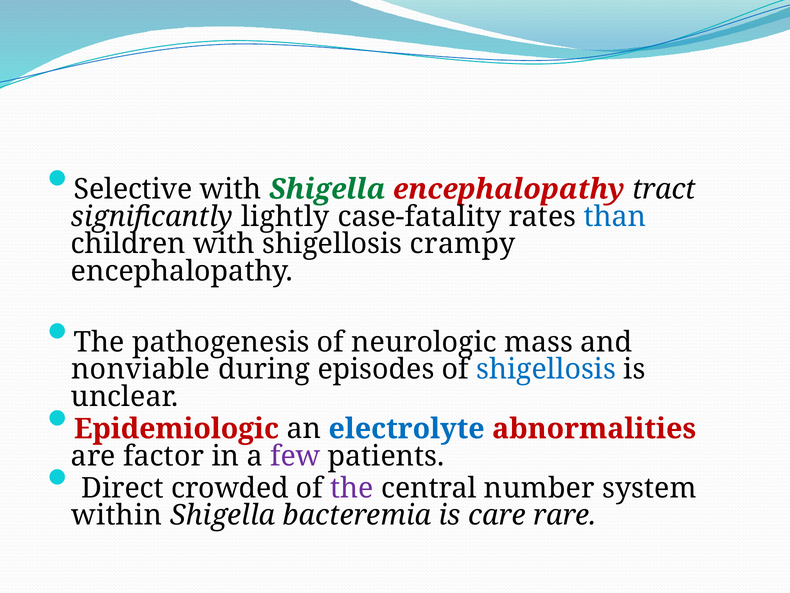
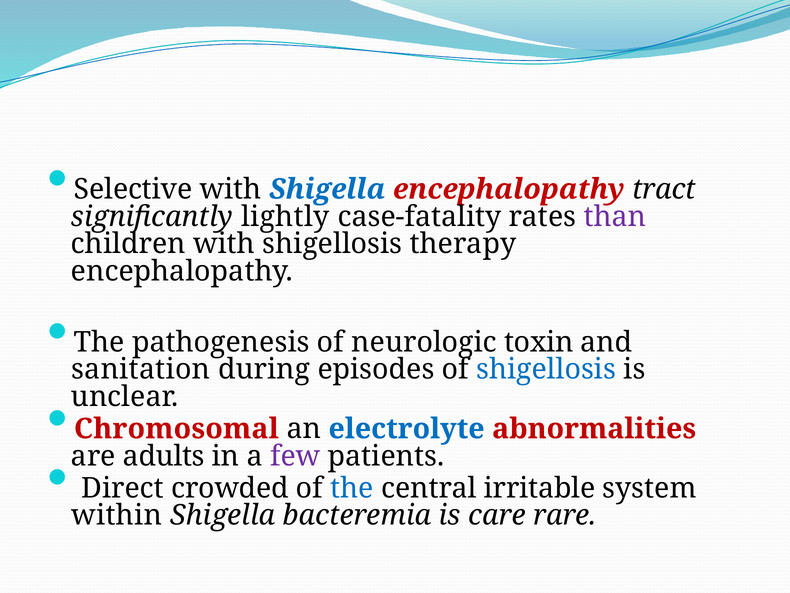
Shigella at (327, 189) colour: green -> blue
than colour: blue -> purple
crampy: crampy -> therapy
mass: mass -> toxin
nonviable: nonviable -> sanitation
Epidemiologic: Epidemiologic -> Chromosomal
factor: factor -> adults
the at (352, 488) colour: purple -> blue
number: number -> irritable
